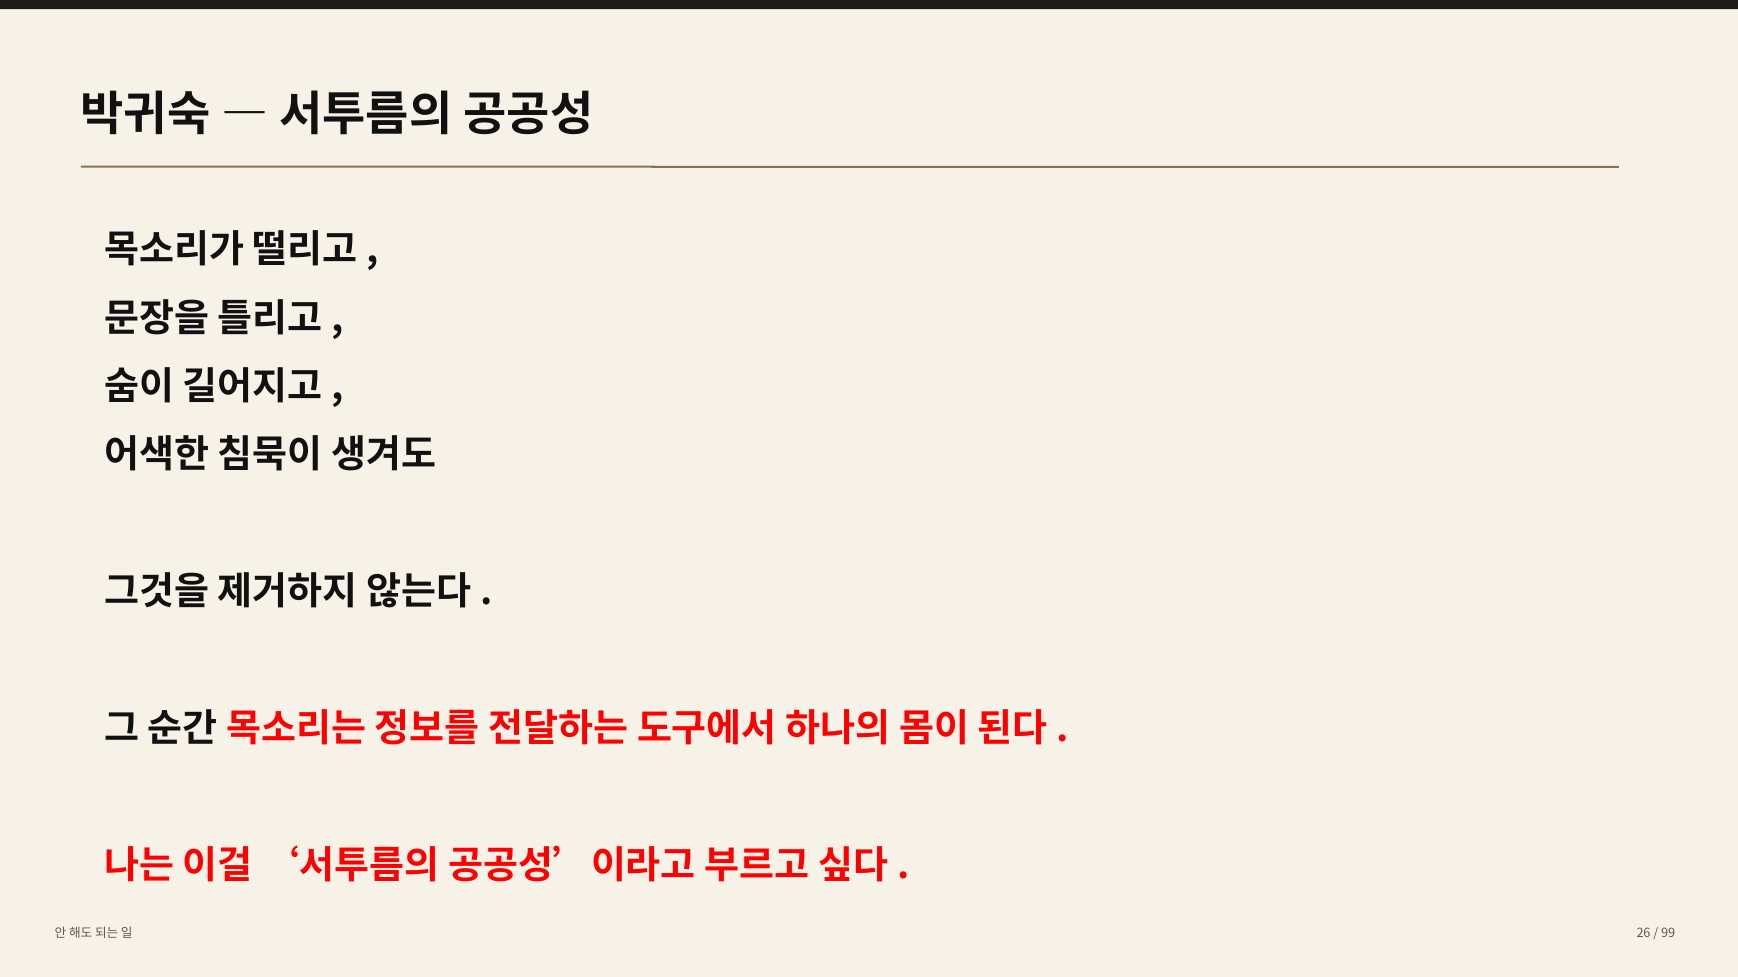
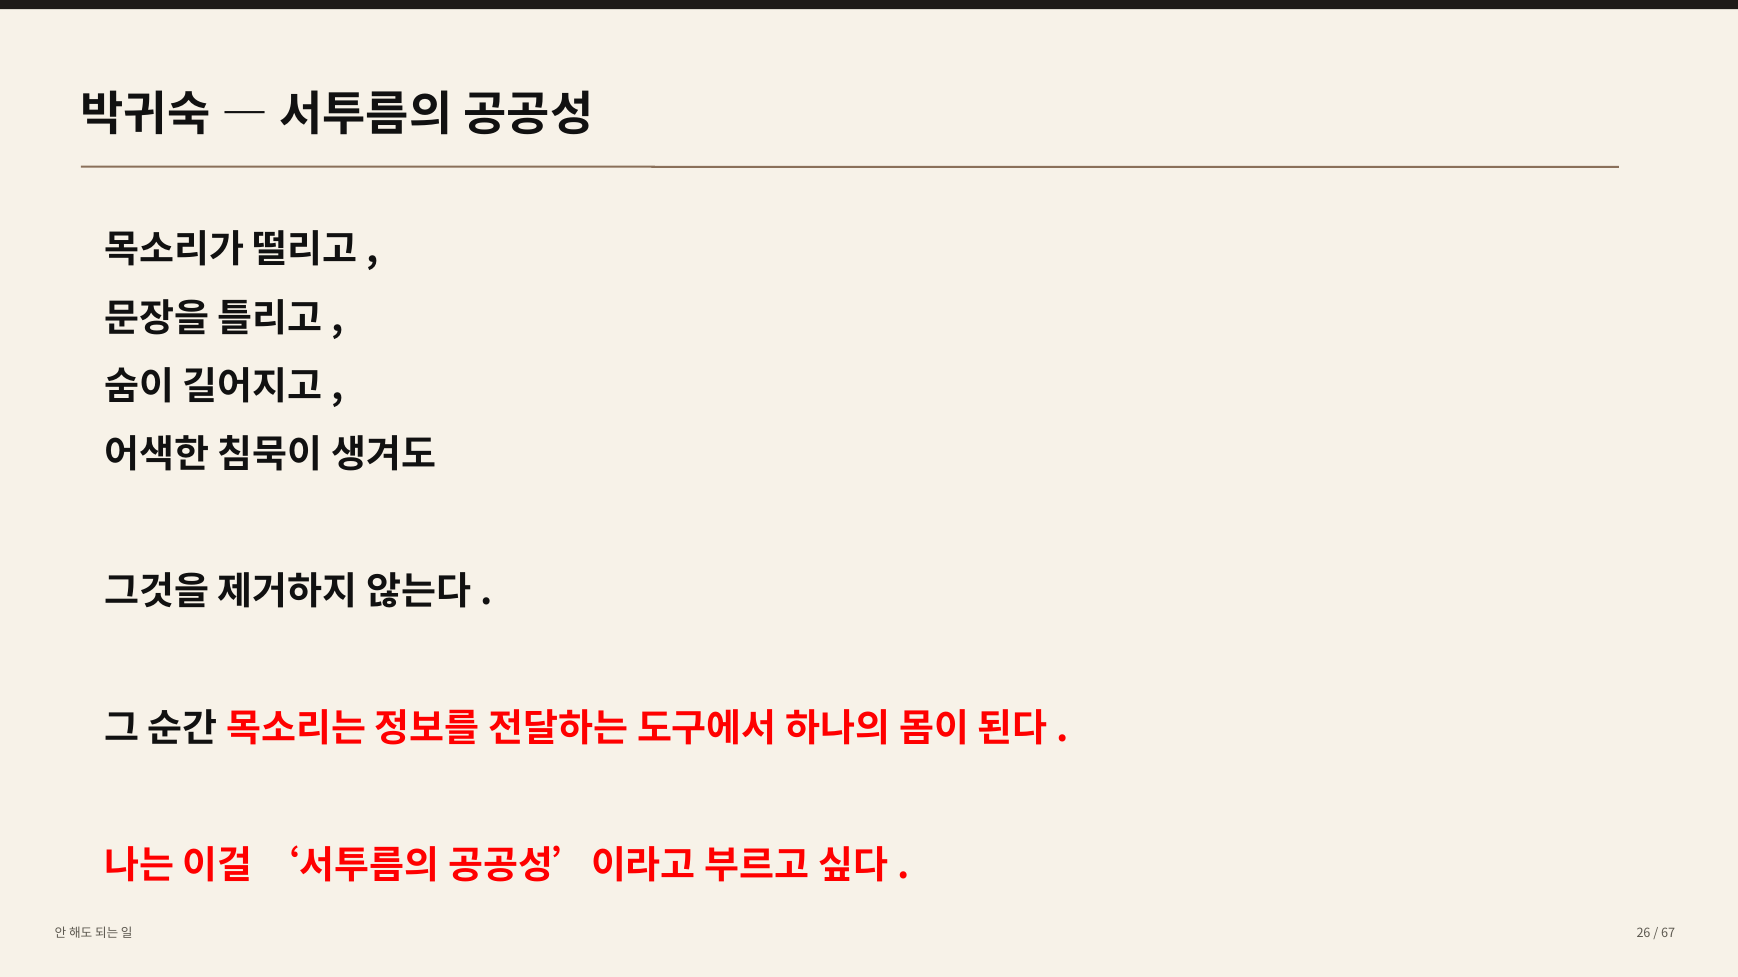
99: 99 -> 67
